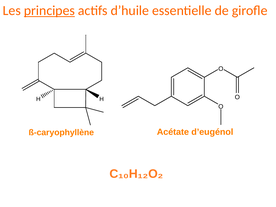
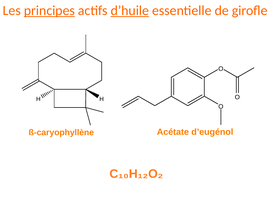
d’huile underline: none -> present
